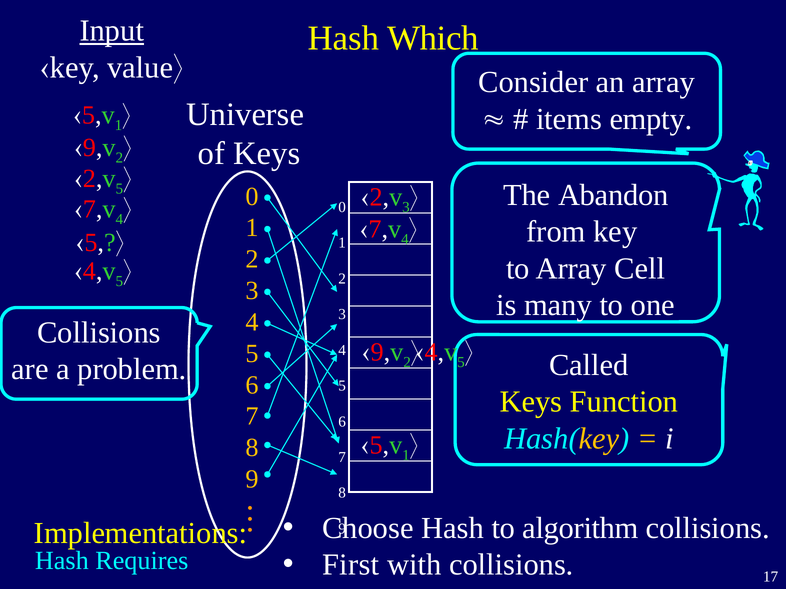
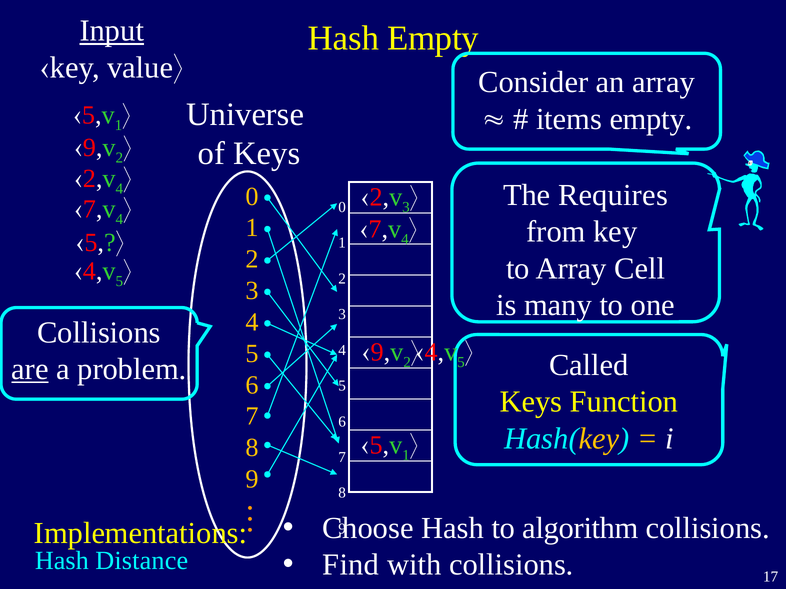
Hash Which: Which -> Empty
5 at (119, 189): 5 -> 4
Abandon: Abandon -> Requires
are underline: none -> present
Requires: Requires -> Distance
First: First -> Find
